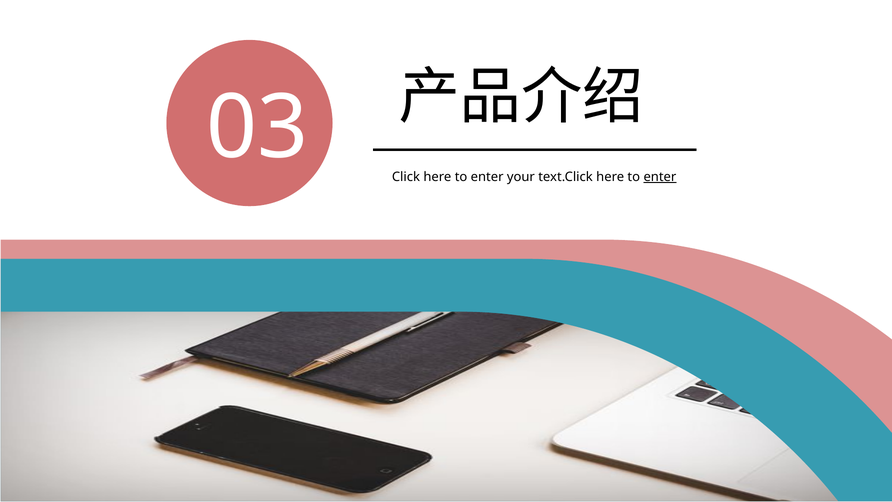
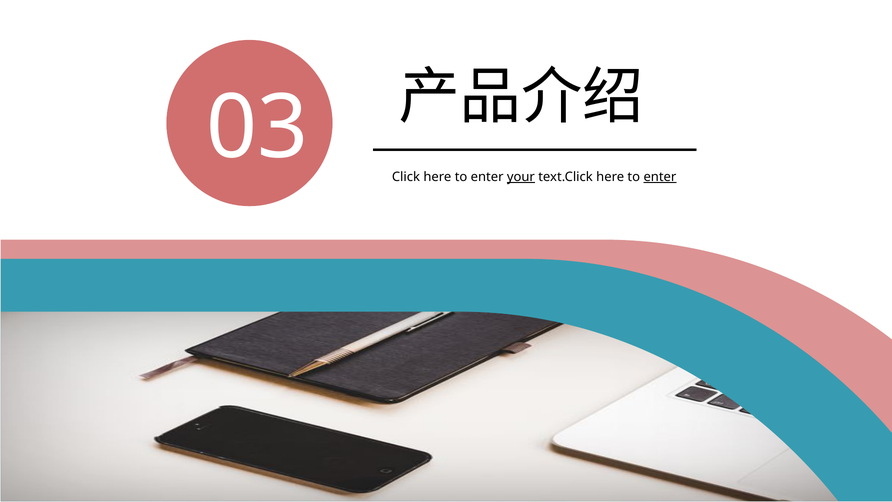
your underline: none -> present
